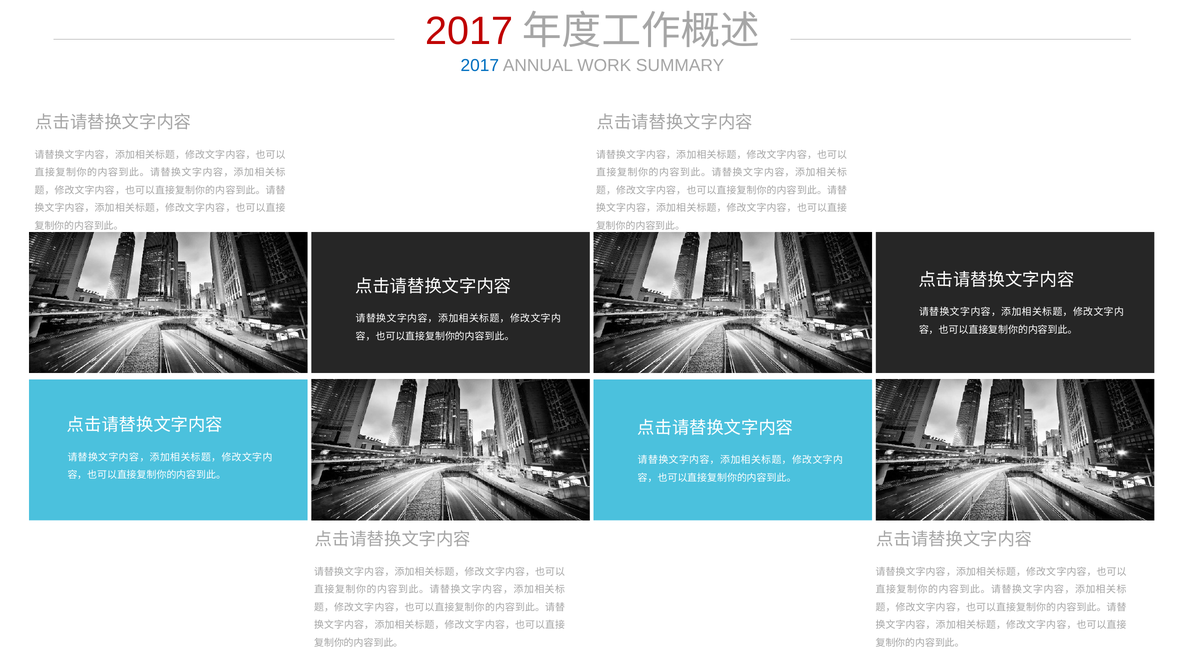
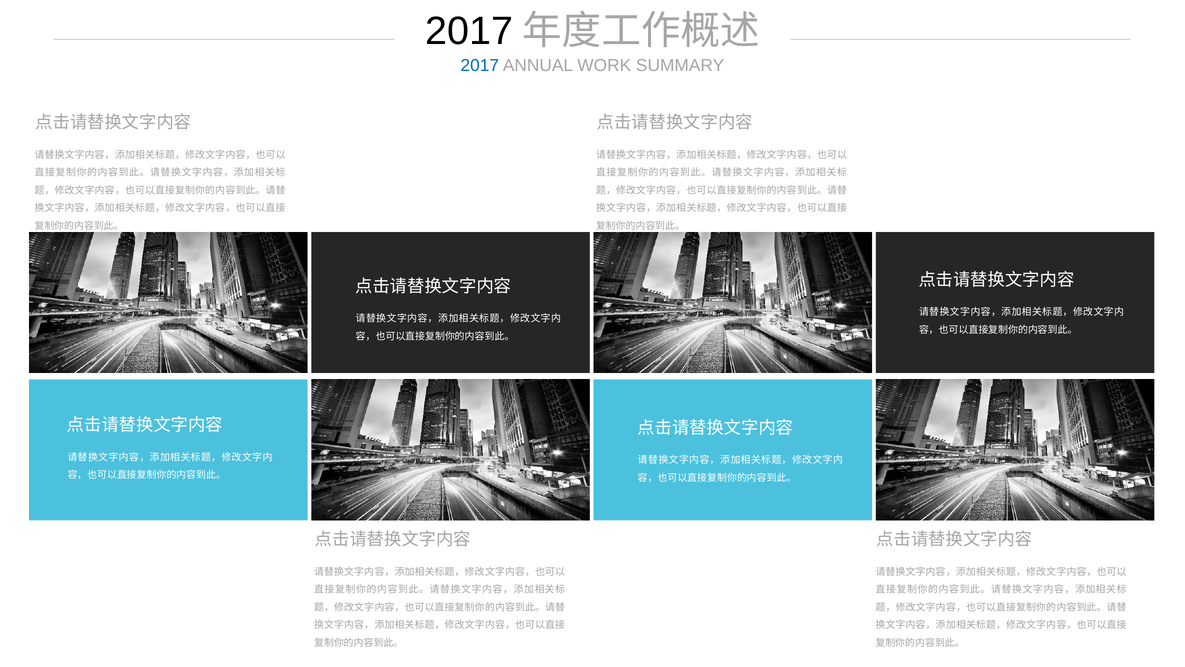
2017 at (469, 31) colour: red -> black
